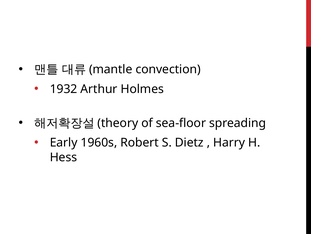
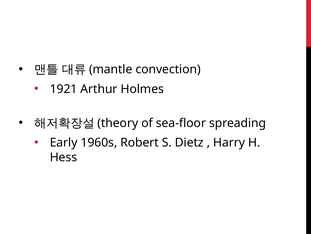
1932: 1932 -> 1921
